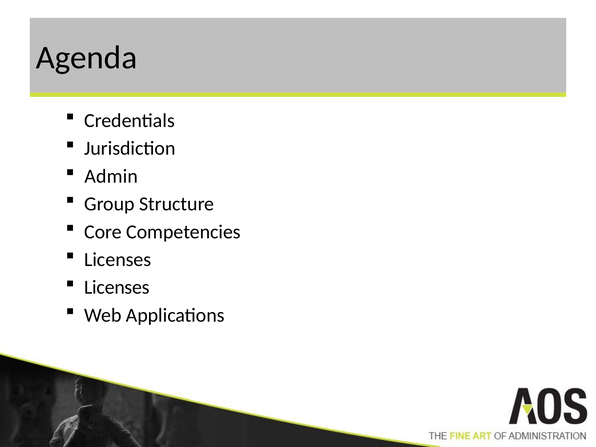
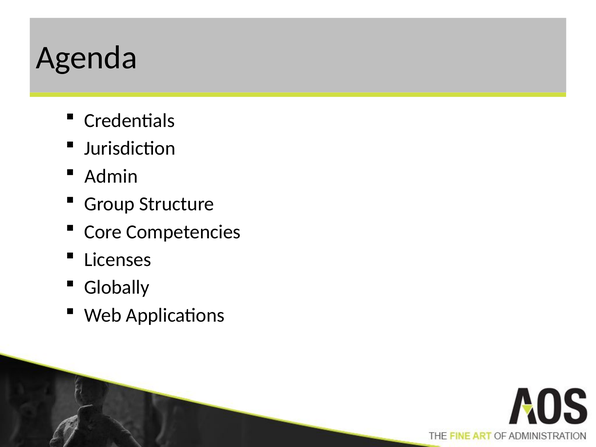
Licenses at (117, 287): Licenses -> Globally
